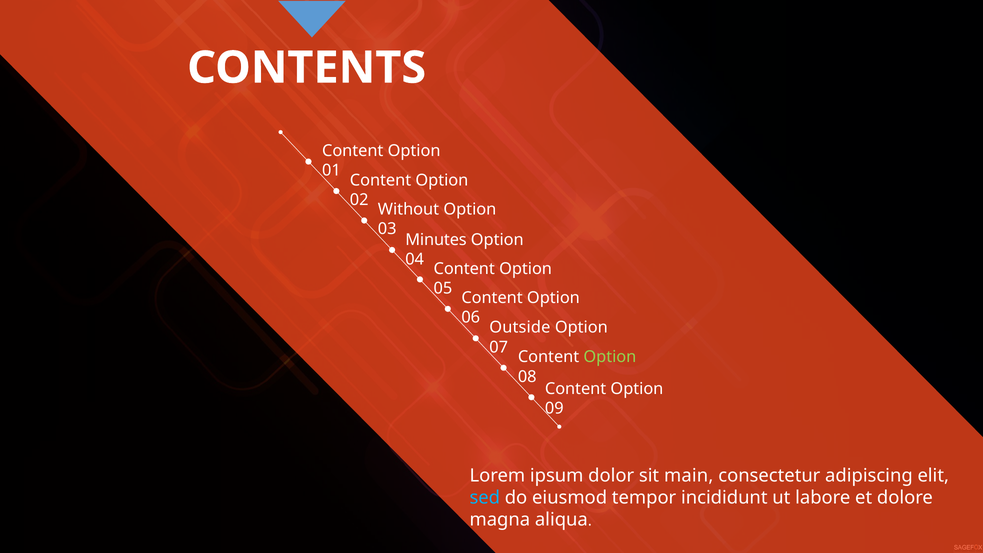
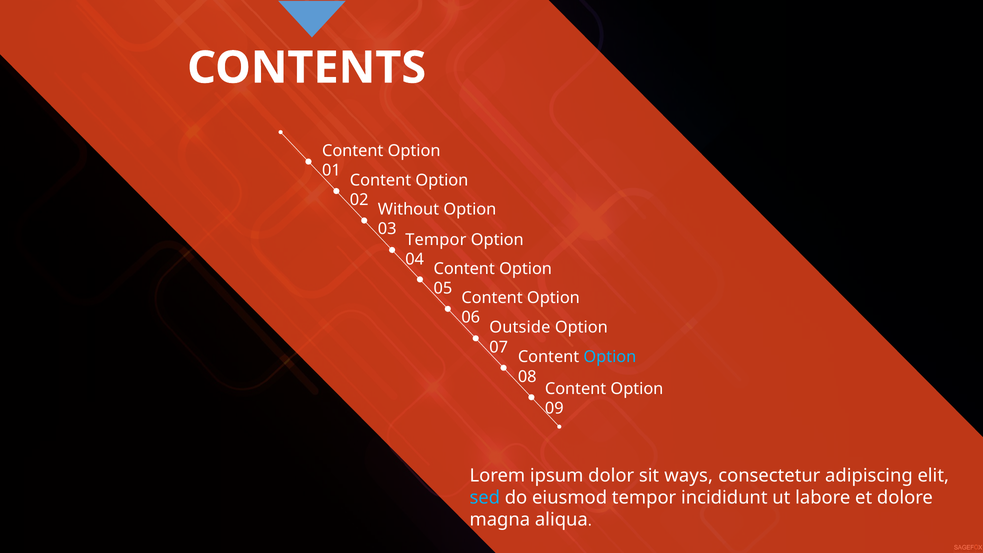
Minutes at (436, 240): Minutes -> Tempor
Option at (610, 357) colour: light green -> light blue
main: main -> ways
